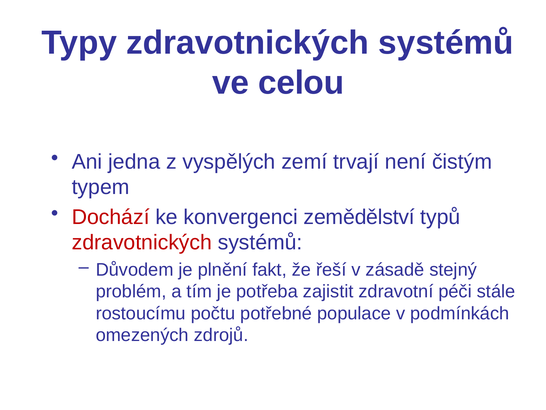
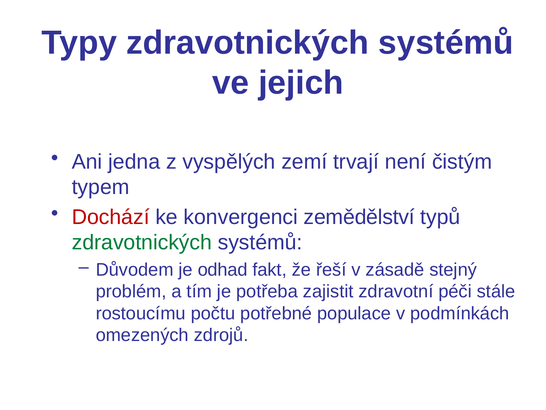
celou: celou -> jejich
zdravotnických at (142, 242) colour: red -> green
plnění: plnění -> odhad
